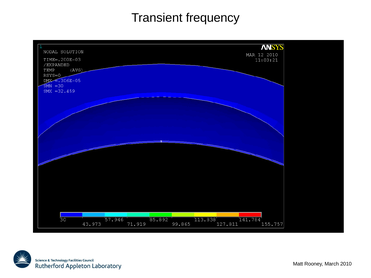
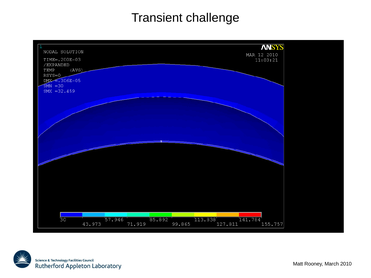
frequency: frequency -> challenge
